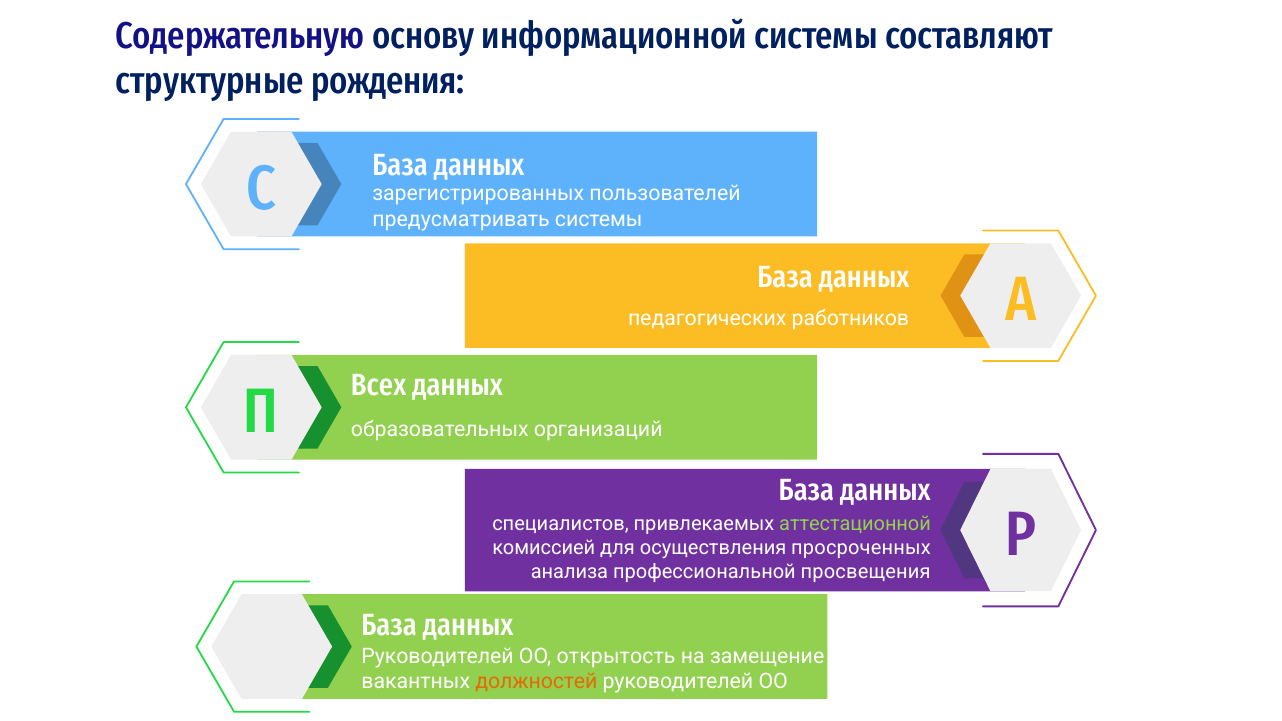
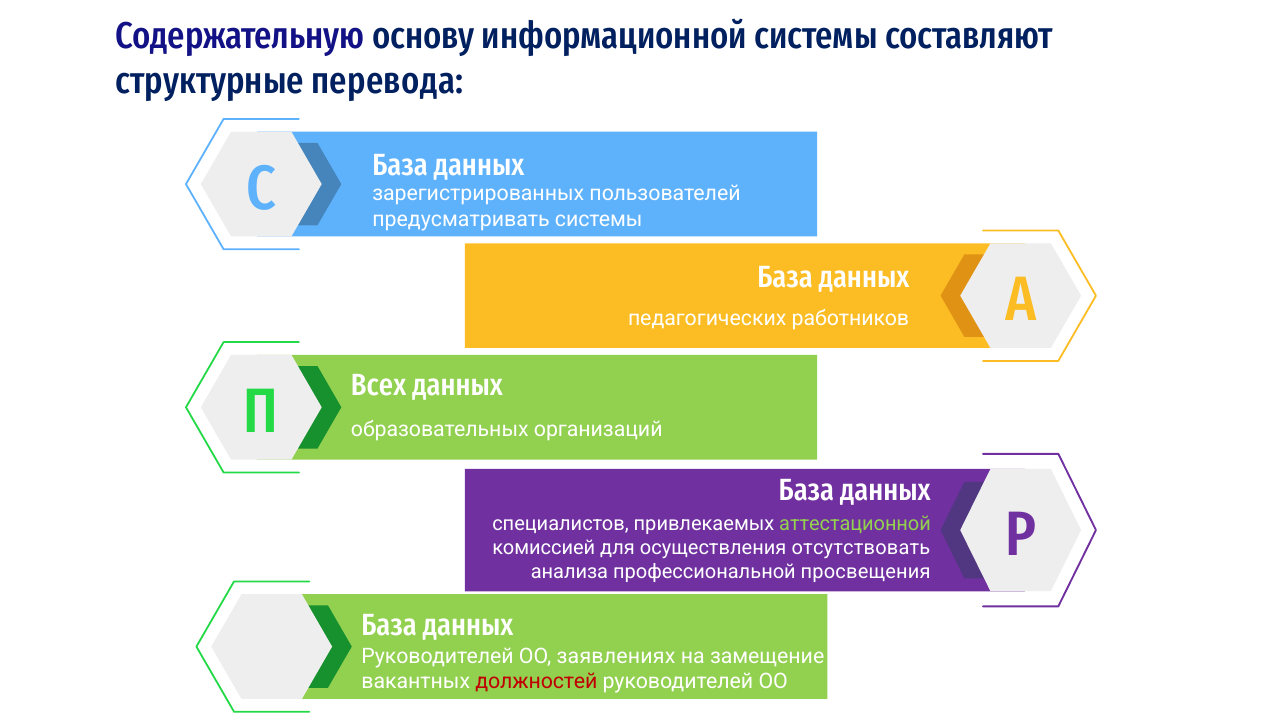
рождения: рождения -> перевода
просроченных: просроченных -> отсутствовать
открытость: открытость -> заявлениях
должностей colour: orange -> red
